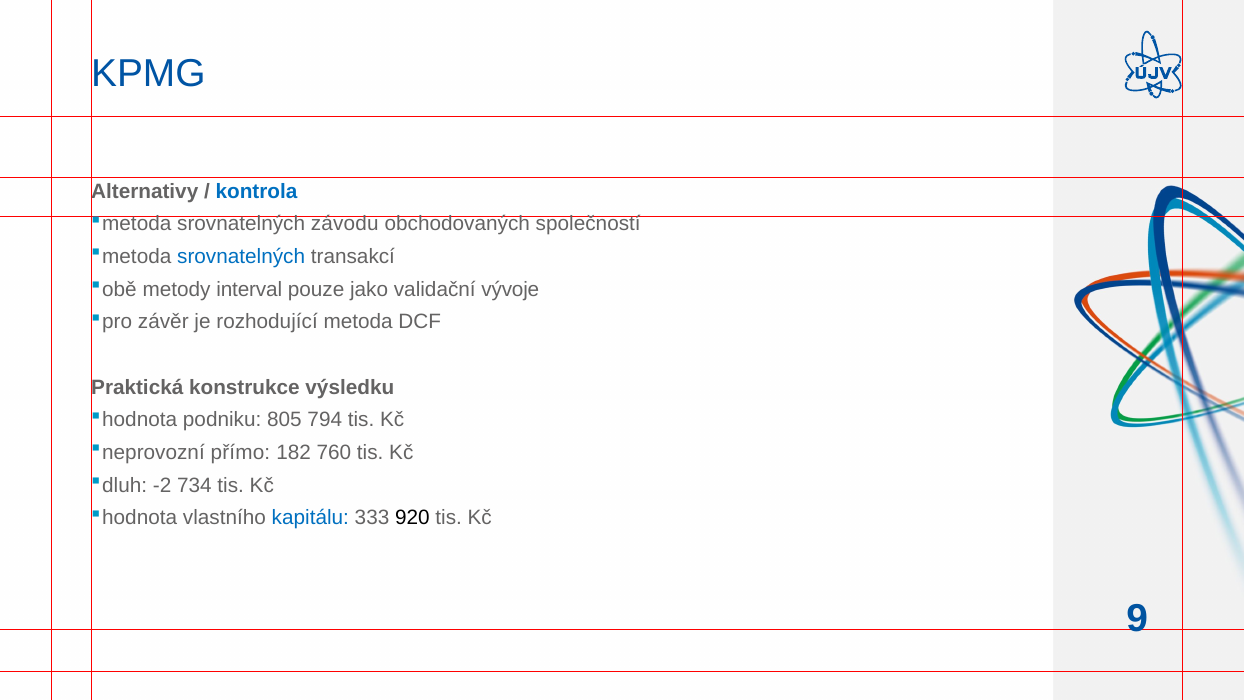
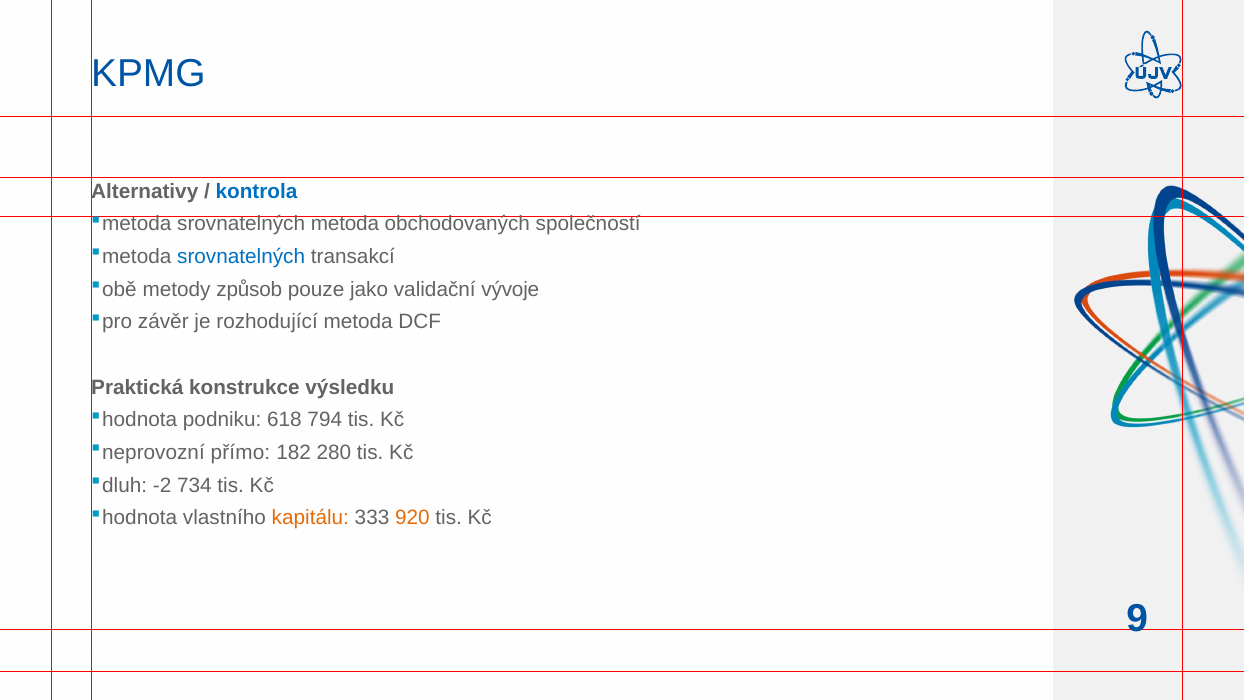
srovnatelných závodu: závodu -> metoda
interval: interval -> způsob
805: 805 -> 618
760: 760 -> 280
kapitálu colour: blue -> orange
920 colour: black -> orange
